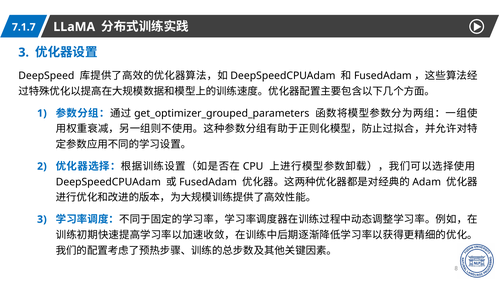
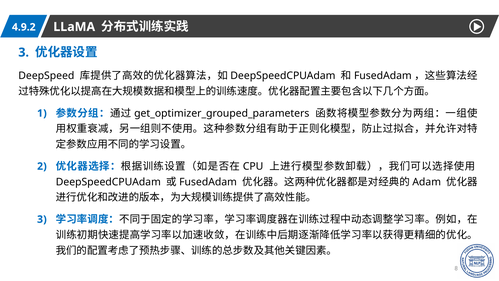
7.1.7: 7.1.7 -> 4.9.2
